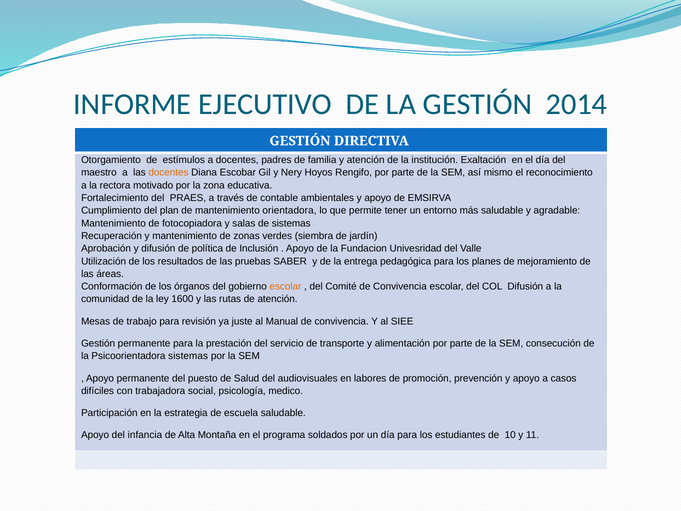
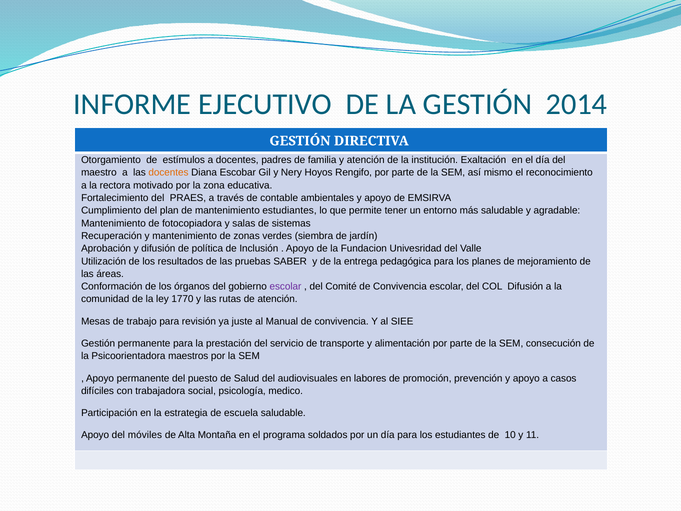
mantenimiento orientadora: orientadora -> estudiantes
escolar at (285, 286) colour: orange -> purple
1600: 1600 -> 1770
Psicoorientadora sistemas: sistemas -> maestros
infancia: infancia -> móviles
